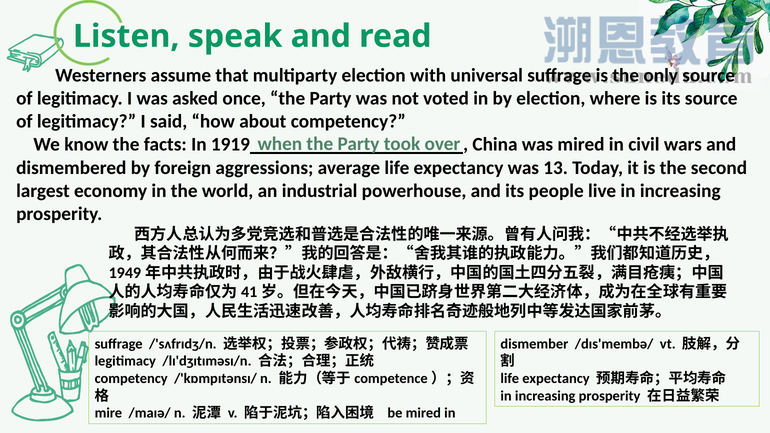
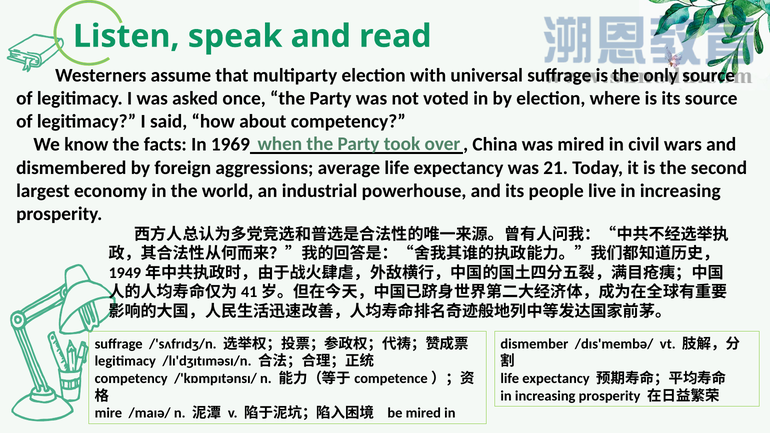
1919: 1919 -> 1969
13: 13 -> 21
